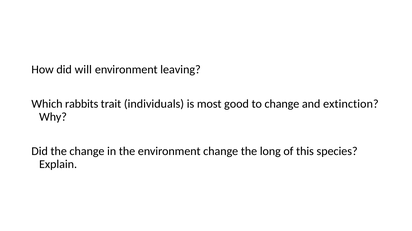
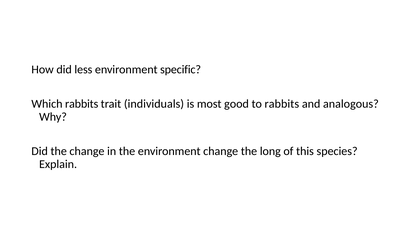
will: will -> less
leaving: leaving -> specific
to change: change -> rabbits
extinction: extinction -> analogous
